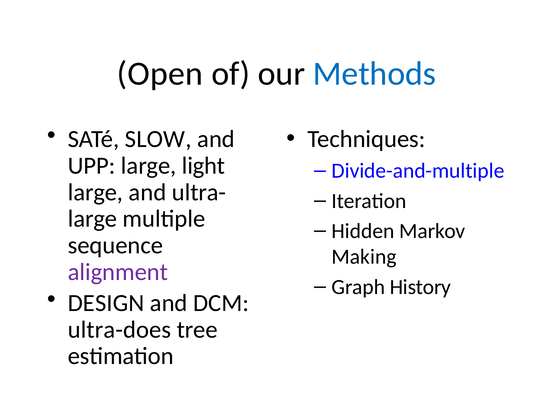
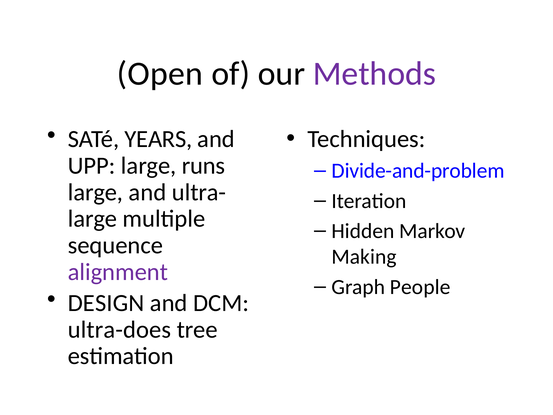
Methods colour: blue -> purple
SLOW: SLOW -> YEARS
light: light -> runs
Divide-and-multiple: Divide-and-multiple -> Divide-and-problem
History: History -> People
